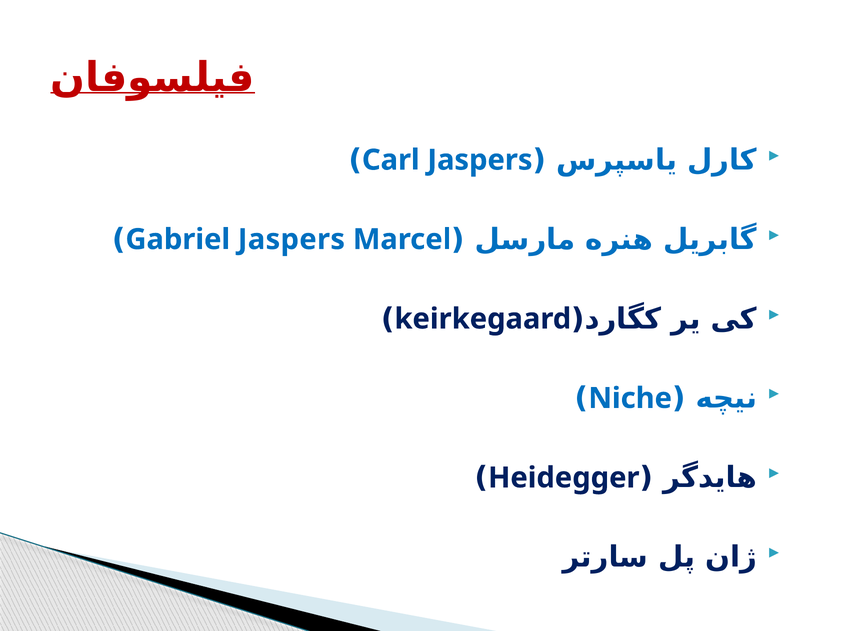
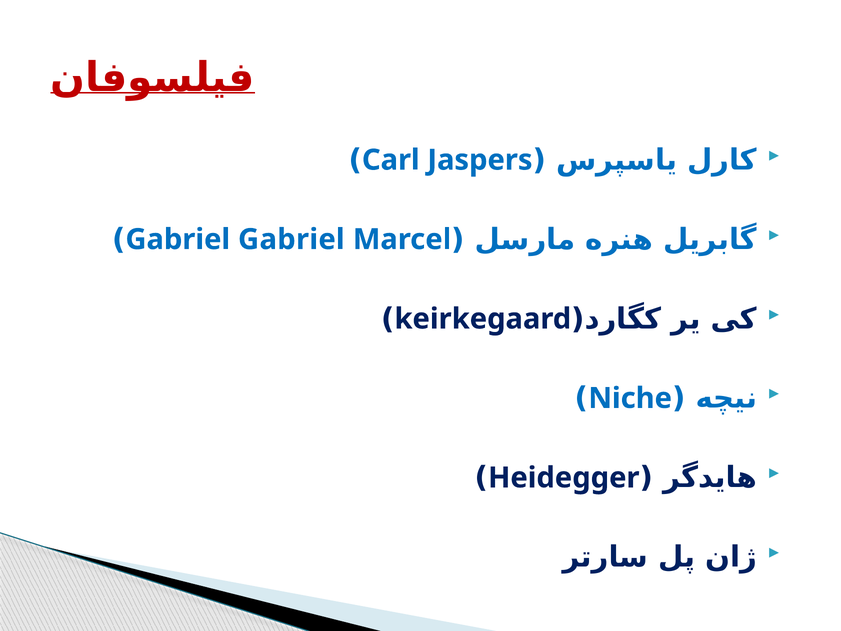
Gabriel Jaspers: Jaspers -> Gabriel
